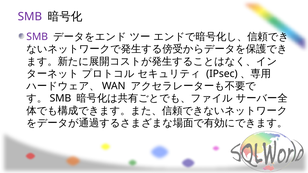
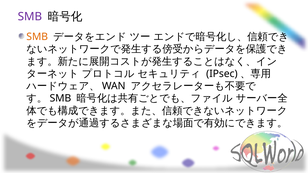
SMB at (37, 37) colour: purple -> orange
